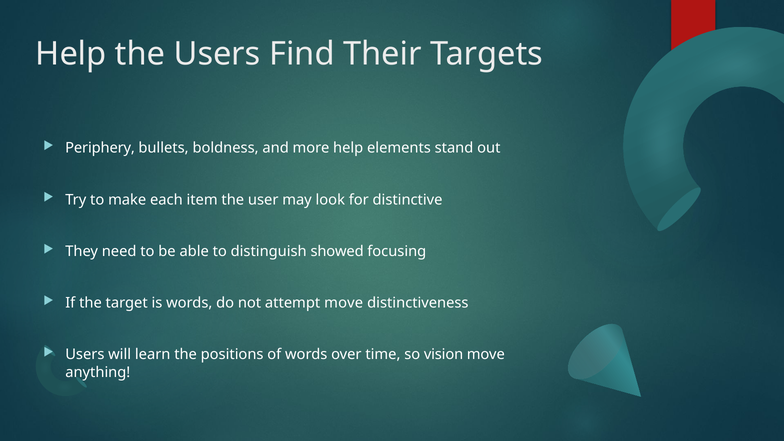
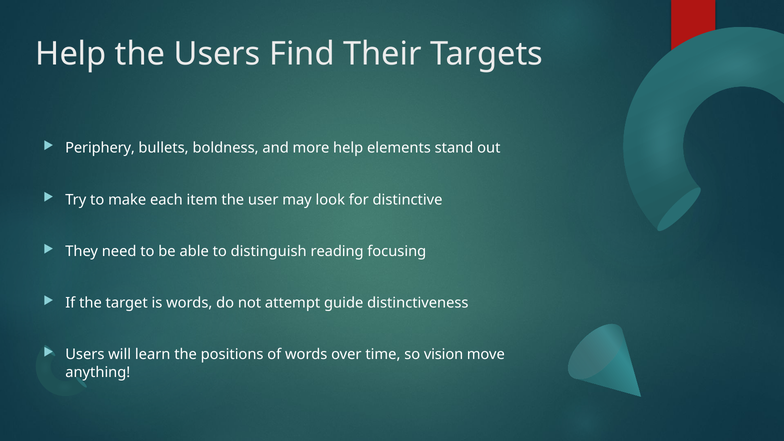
showed: showed -> reading
attempt move: move -> guide
